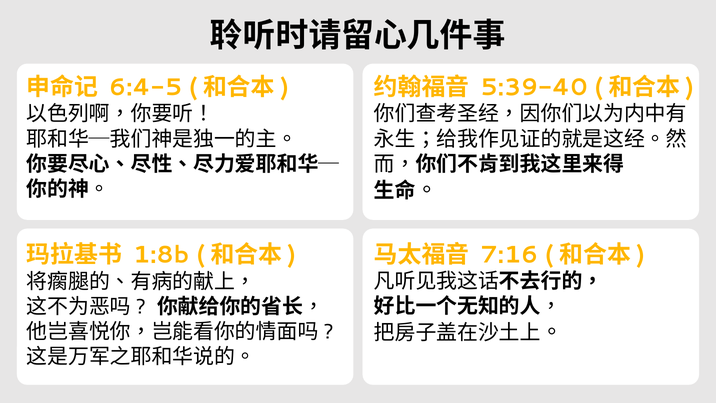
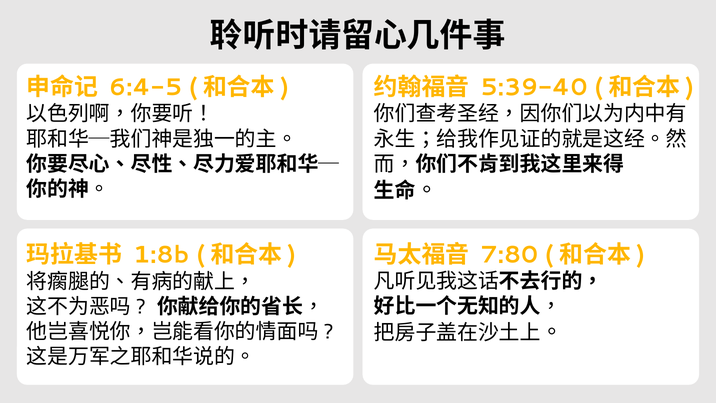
7:16: 7:16 -> 7:80
